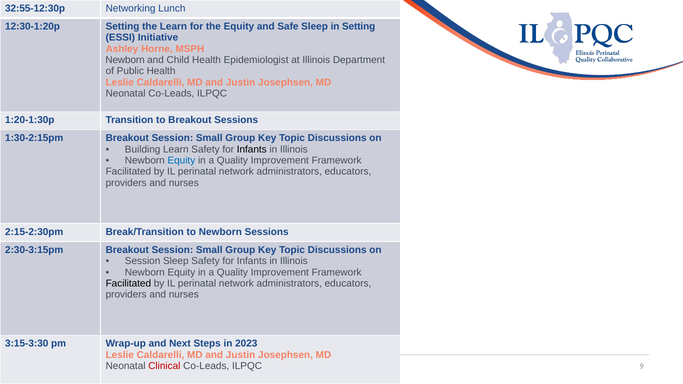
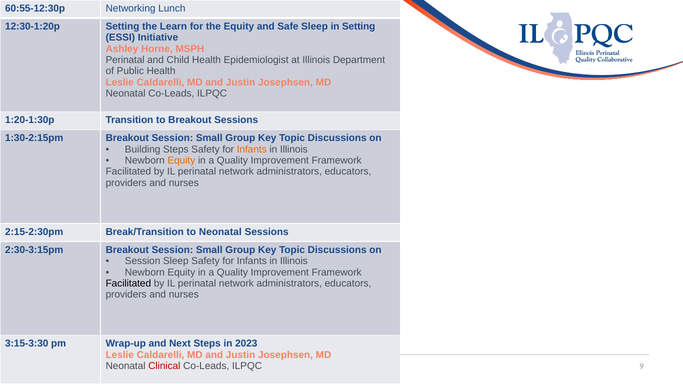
32:55-12:30p: 32:55-12:30p -> 60:55-12:30p
Newborn at (125, 60): Newborn -> Perinatal
Building Learn: Learn -> Steps
Infants at (252, 149) colour: black -> orange
Equity at (181, 161) colour: blue -> orange
to Newborn: Newborn -> Neonatal
